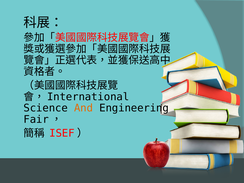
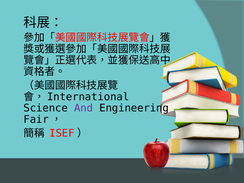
And colour: orange -> purple
